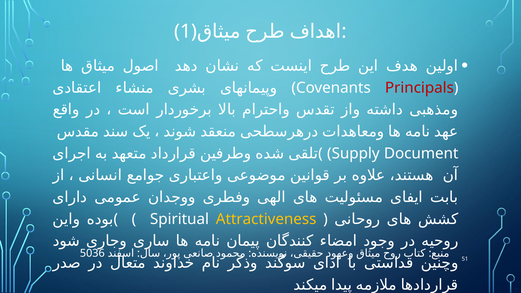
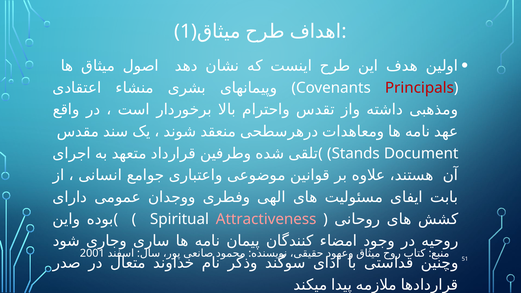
Supply: Supply -> Stands
Attractiveness colour: yellow -> pink
5036: 5036 -> 2001
